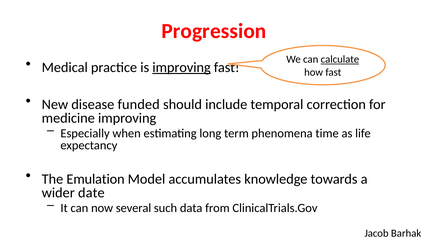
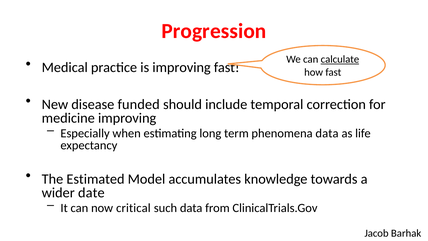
improving at (182, 67) underline: present -> none
phenomena time: time -> data
Emulation: Emulation -> Estimated
several: several -> critical
